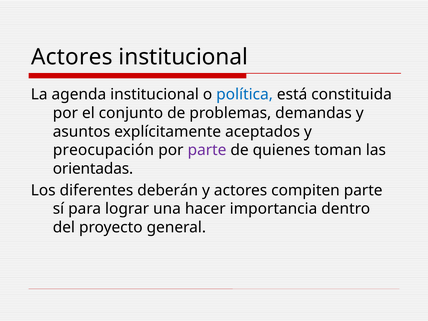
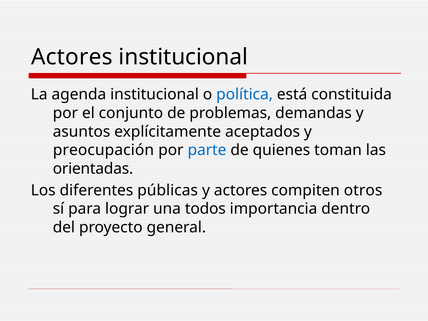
parte at (207, 150) colour: purple -> blue
deberán: deberán -> públicas
compiten parte: parte -> otros
hacer: hacer -> todos
